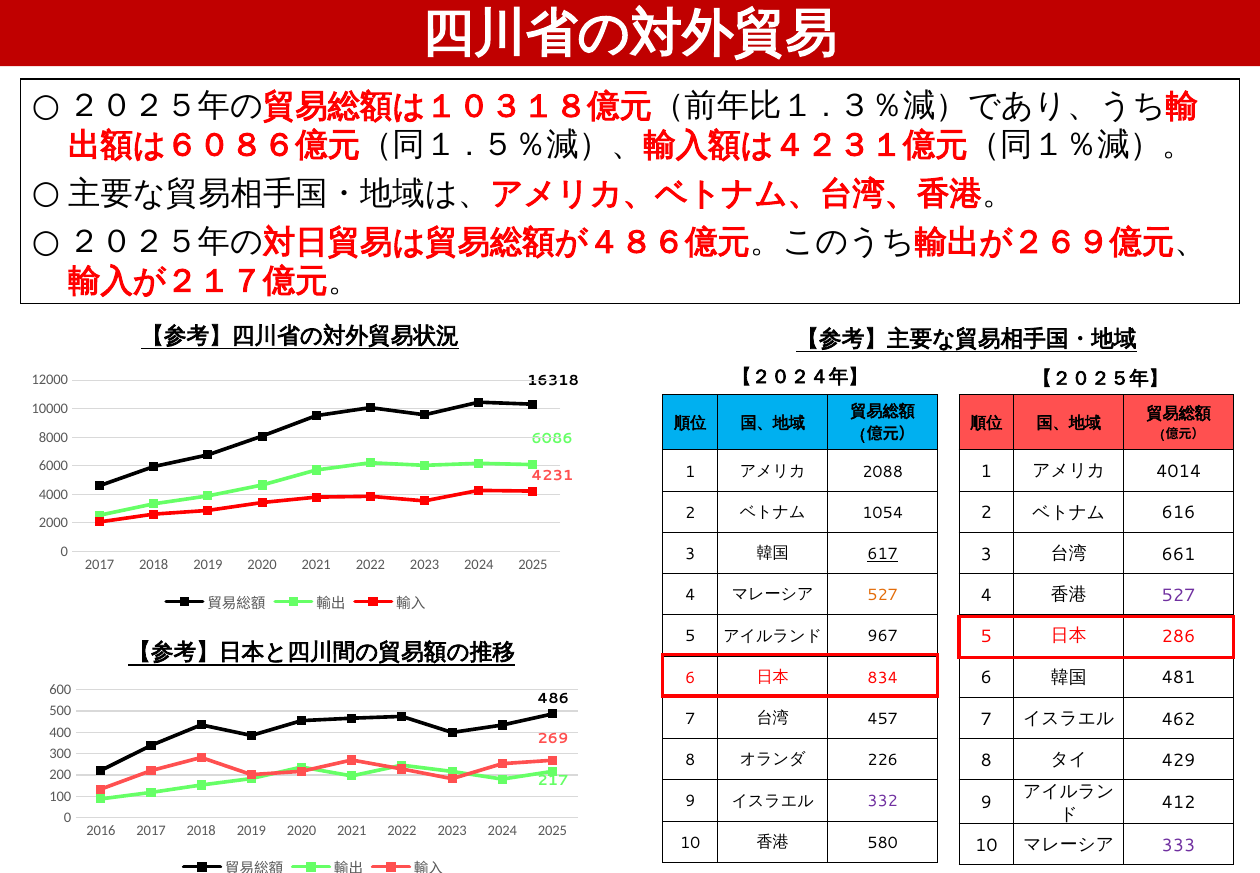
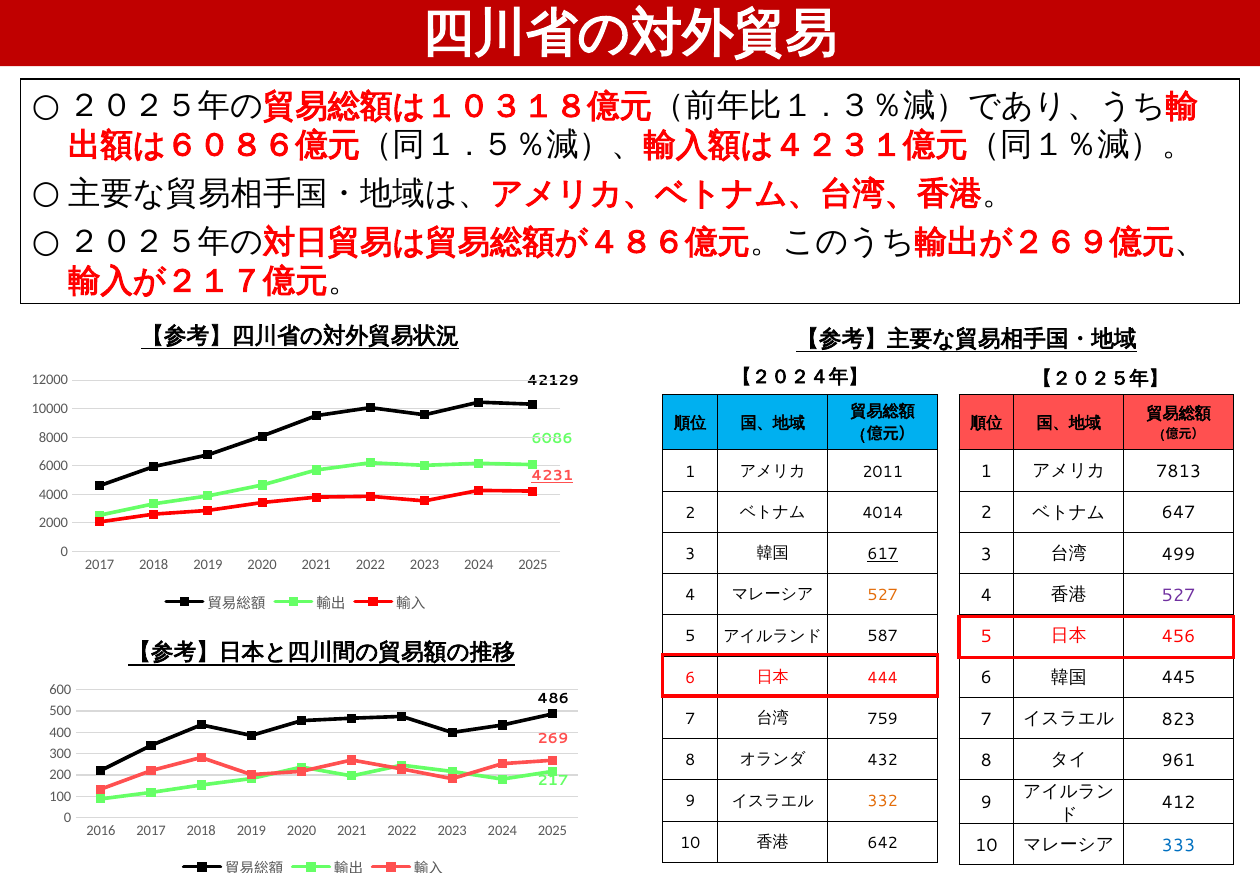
16318: 16318 -> 42129
4014: 4014 -> 7813
2088: 2088 -> 2011
4231 underline: none -> present
616: 616 -> 647
1054: 1054 -> 4014
661: 661 -> 499
286: 286 -> 456
967: 967 -> 587
481: 481 -> 445
834: 834 -> 444
462: 462 -> 823
457: 457 -> 759
429: 429 -> 961
226: 226 -> 432
332 colour: purple -> orange
580: 580 -> 642
333 colour: purple -> blue
